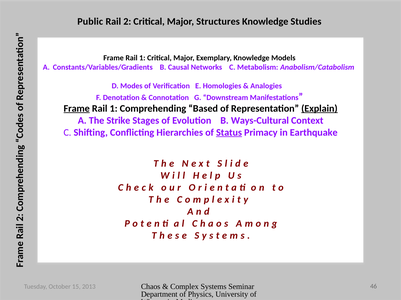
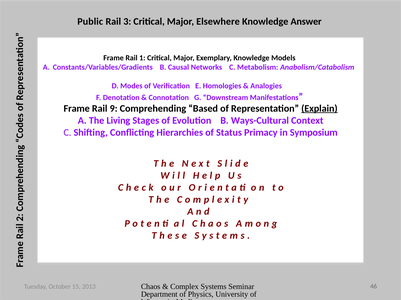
Rail 2: 2 -> 3
Structures: Structures -> Elsewhere
Studies: Studies -> Answer
Frame at (77, 109) underline: present -> none
1 at (114, 109): 1 -> 9
Strike: Strike -> Living
Status underline: present -> none
Earthquake: Earthquake -> Symposium
